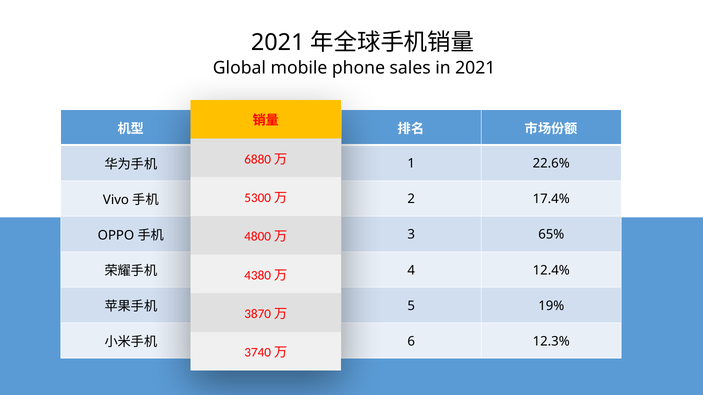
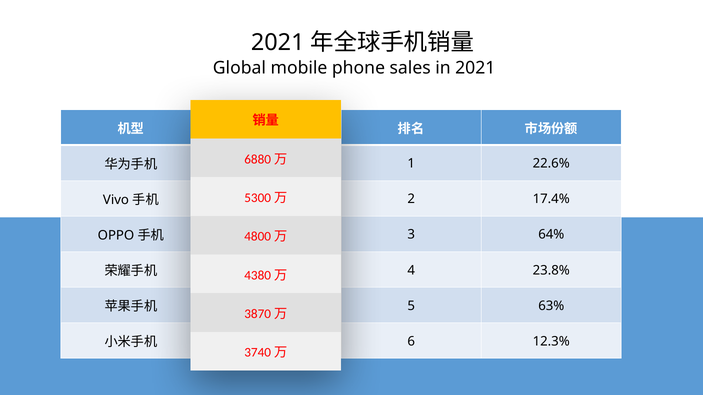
65%: 65% -> 64%
12.4%: 12.4% -> 23.8%
19%: 19% -> 63%
